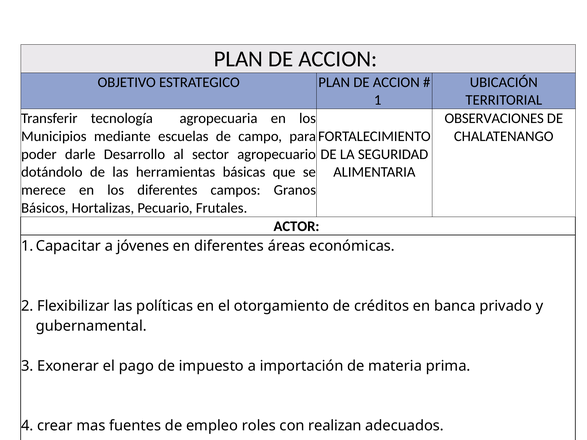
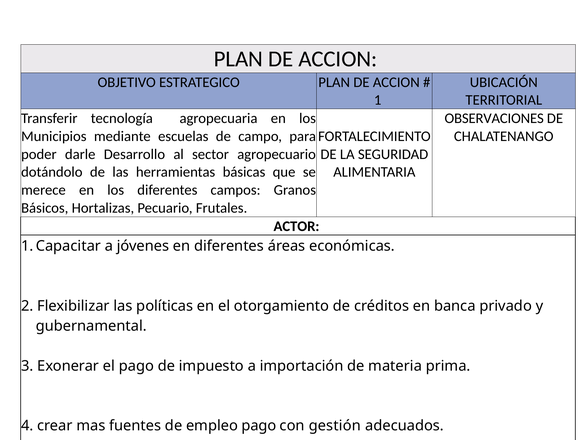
empleo roles: roles -> pago
realizan: realizan -> gestión
